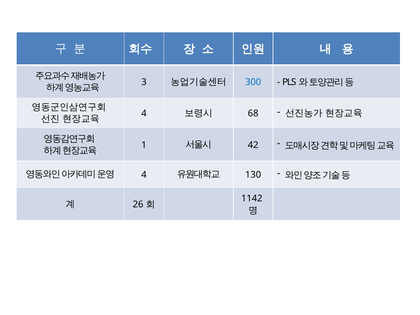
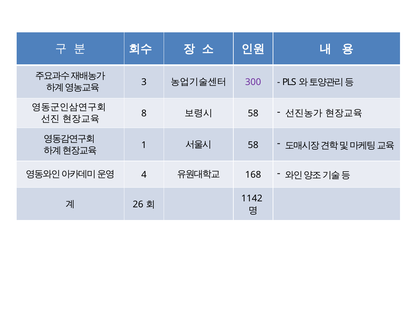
300 colour: blue -> purple
4 at (144, 114): 4 -> 8
68 at (253, 114): 68 -> 58
42 at (253, 145): 42 -> 58
130: 130 -> 168
